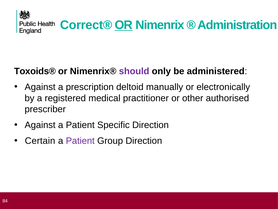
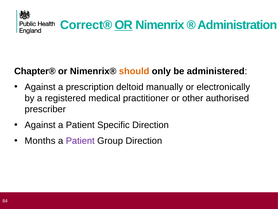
Toxoids®: Toxoids® -> Chapter®
should colour: purple -> orange
Certain: Certain -> Months
